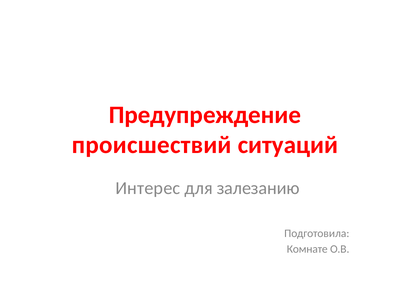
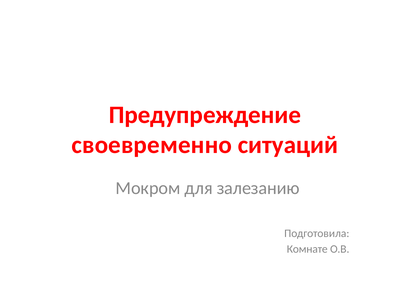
происшествий: происшествий -> своевременно
Интерес: Интерес -> Мокром
